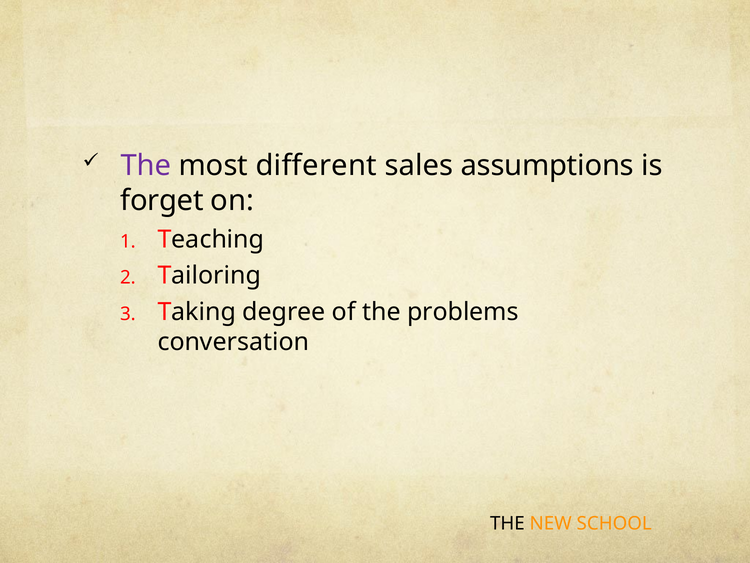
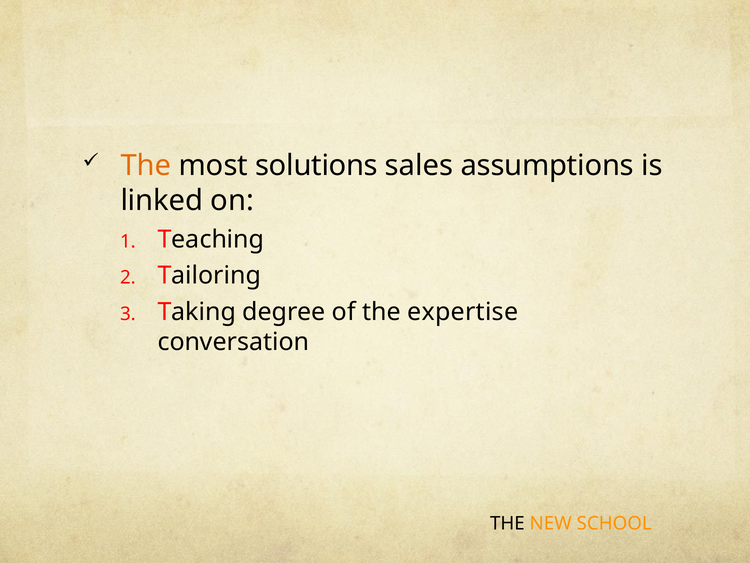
The at (146, 166) colour: purple -> orange
different: different -> solutions
forget: forget -> linked
problems: problems -> expertise
